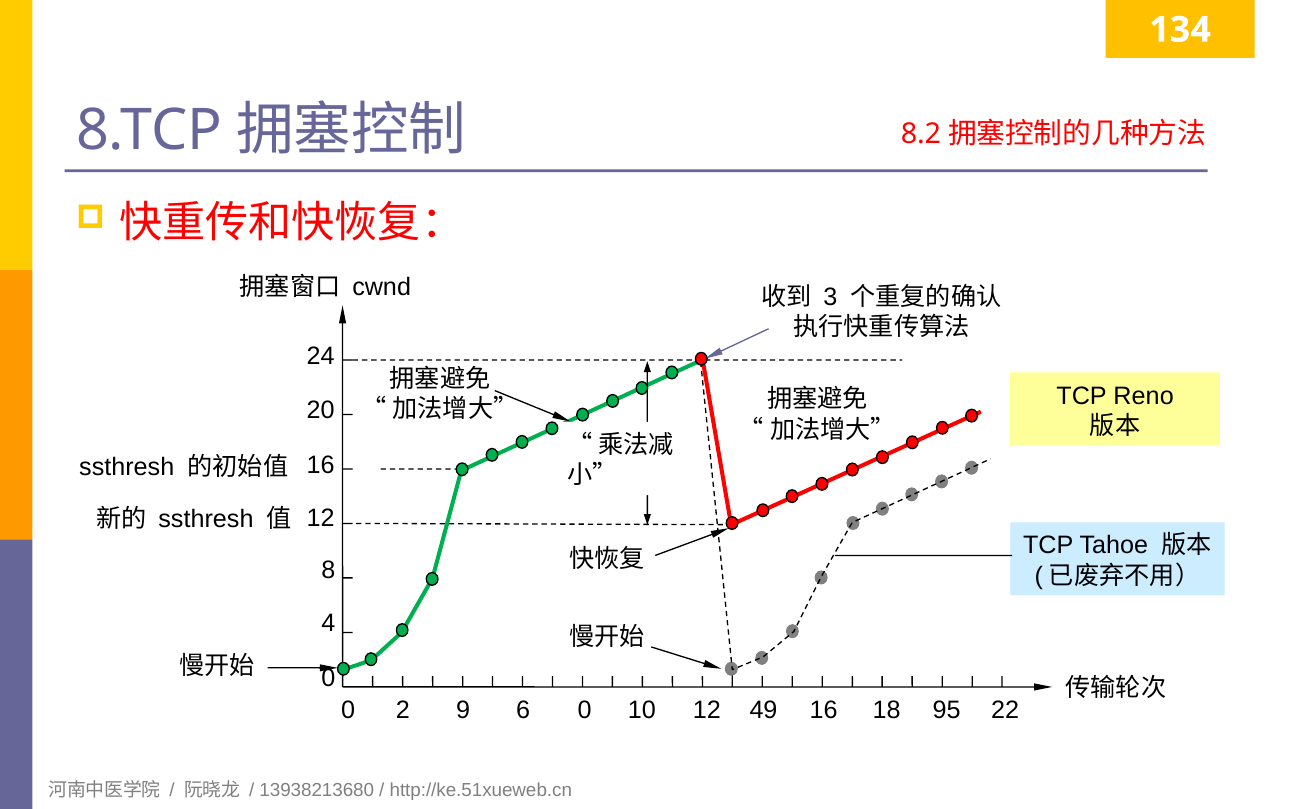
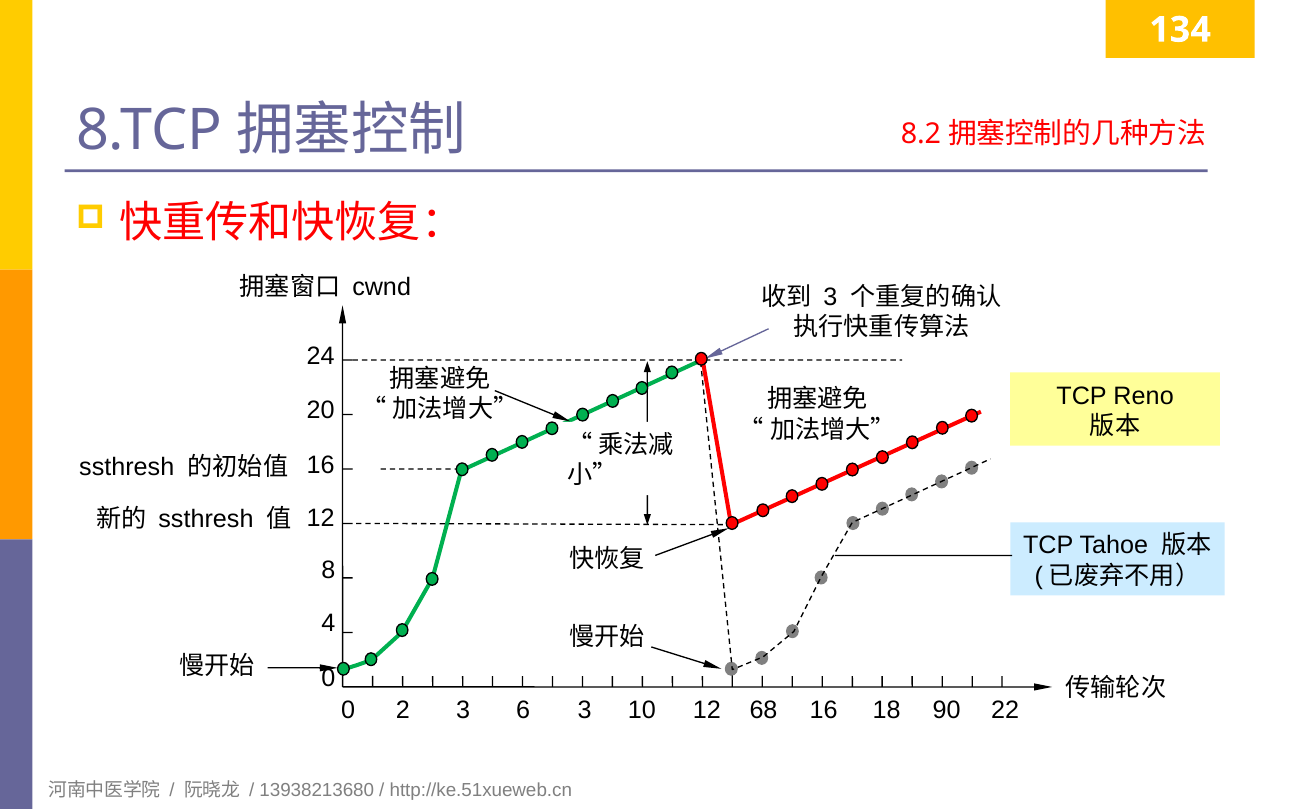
2 9: 9 -> 3
6 0: 0 -> 3
49: 49 -> 68
95: 95 -> 90
